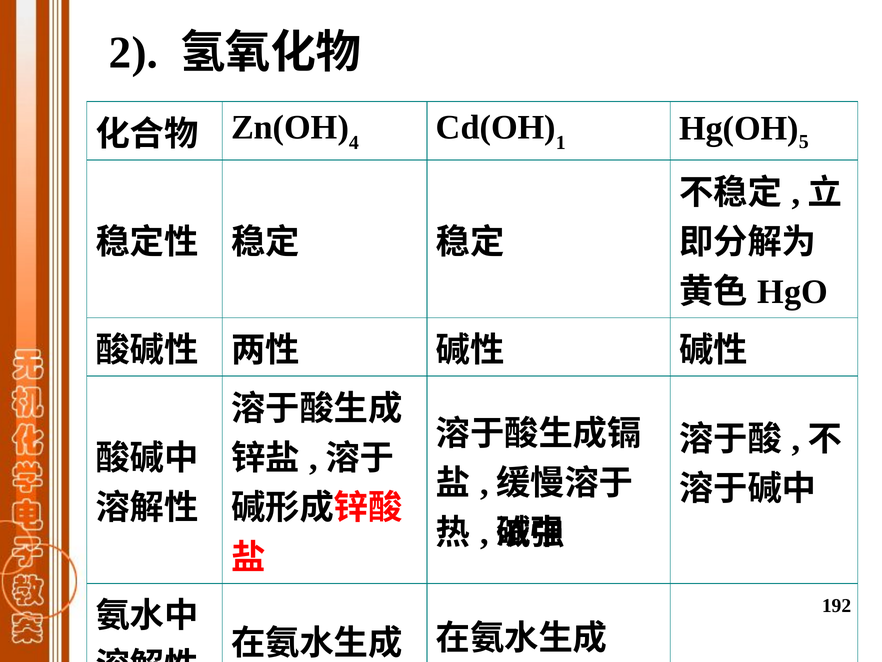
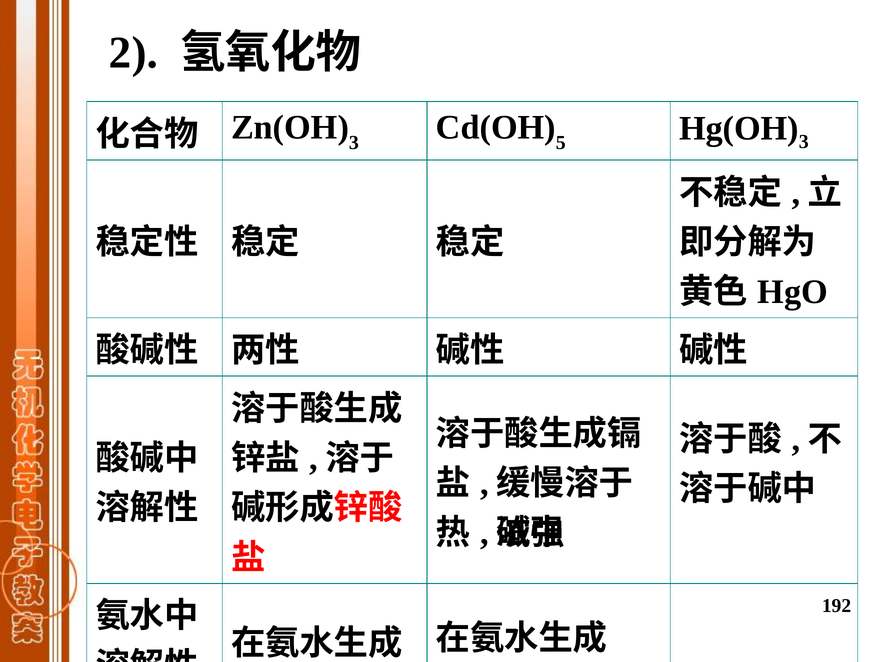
4 at (354, 143): 4 -> 3
1: 1 -> 5
5 at (804, 142): 5 -> 3
